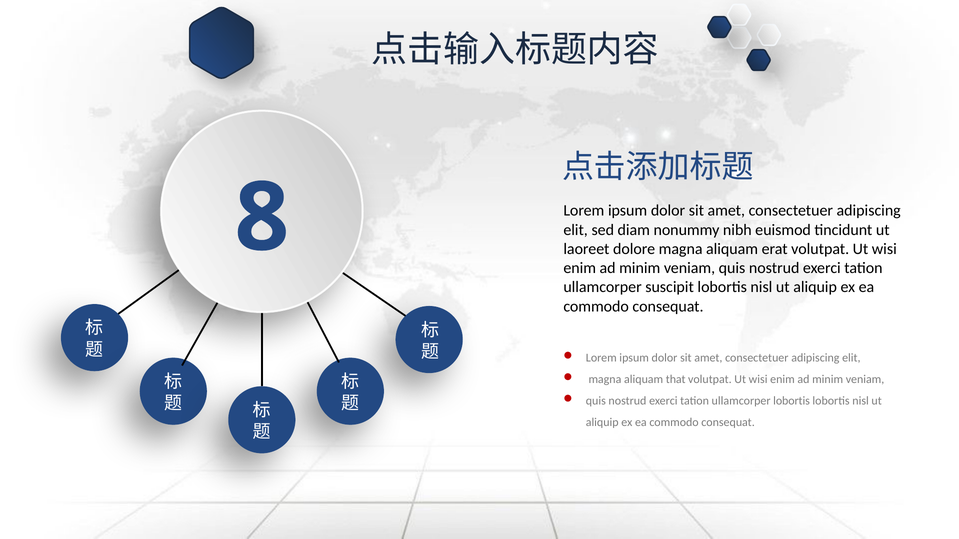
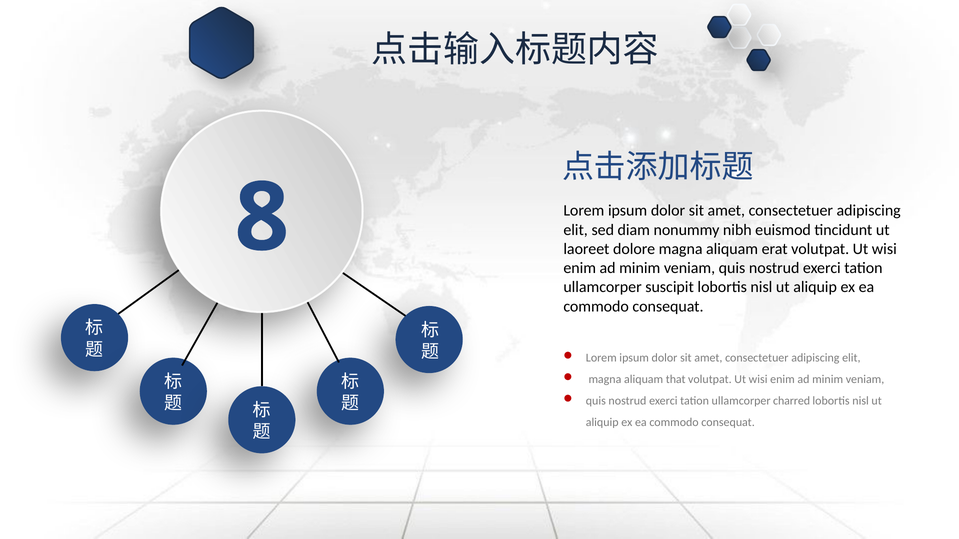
ullamcorper lobortis: lobortis -> charred
